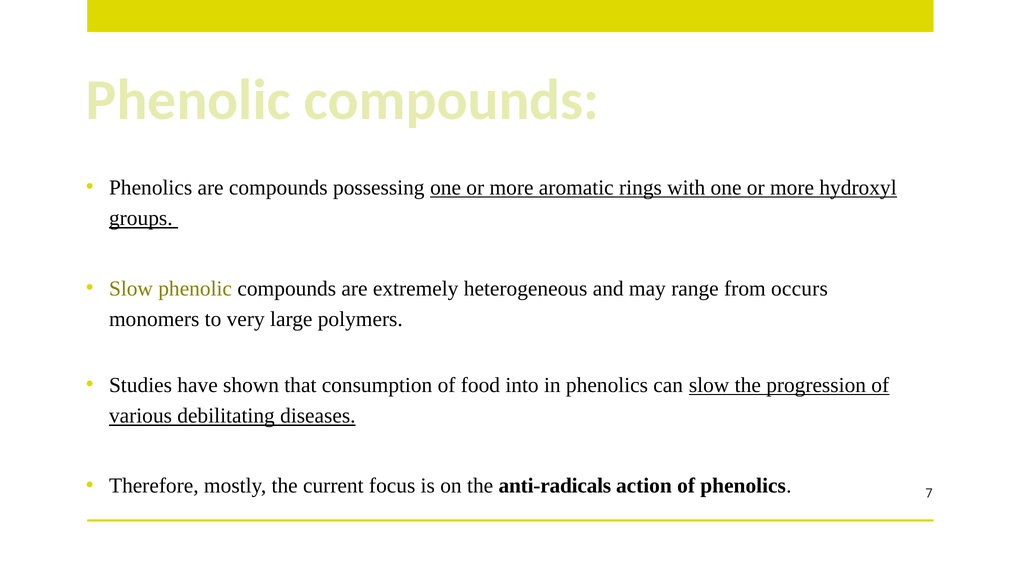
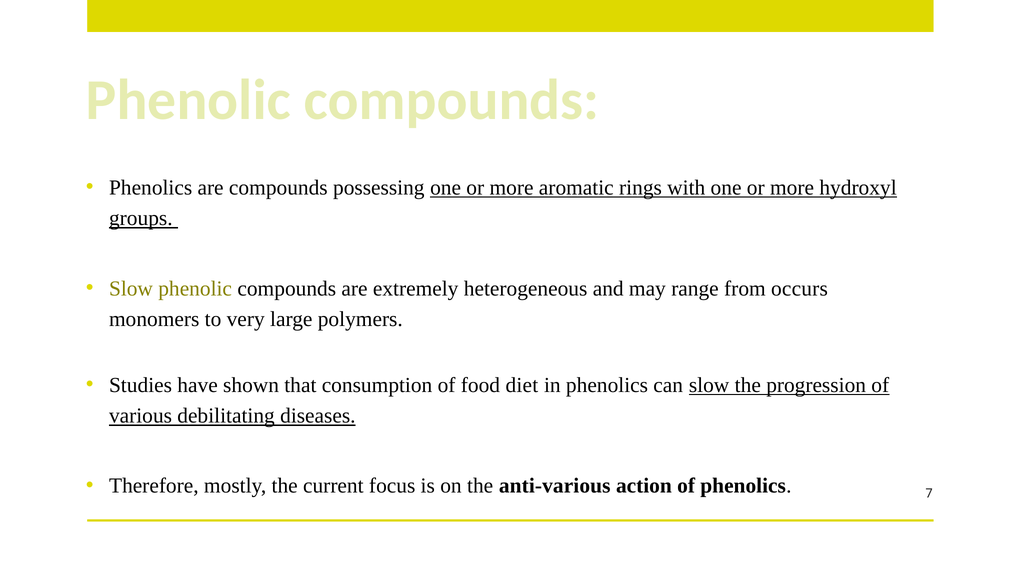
into: into -> diet
anti-radicals: anti-radicals -> anti-various
